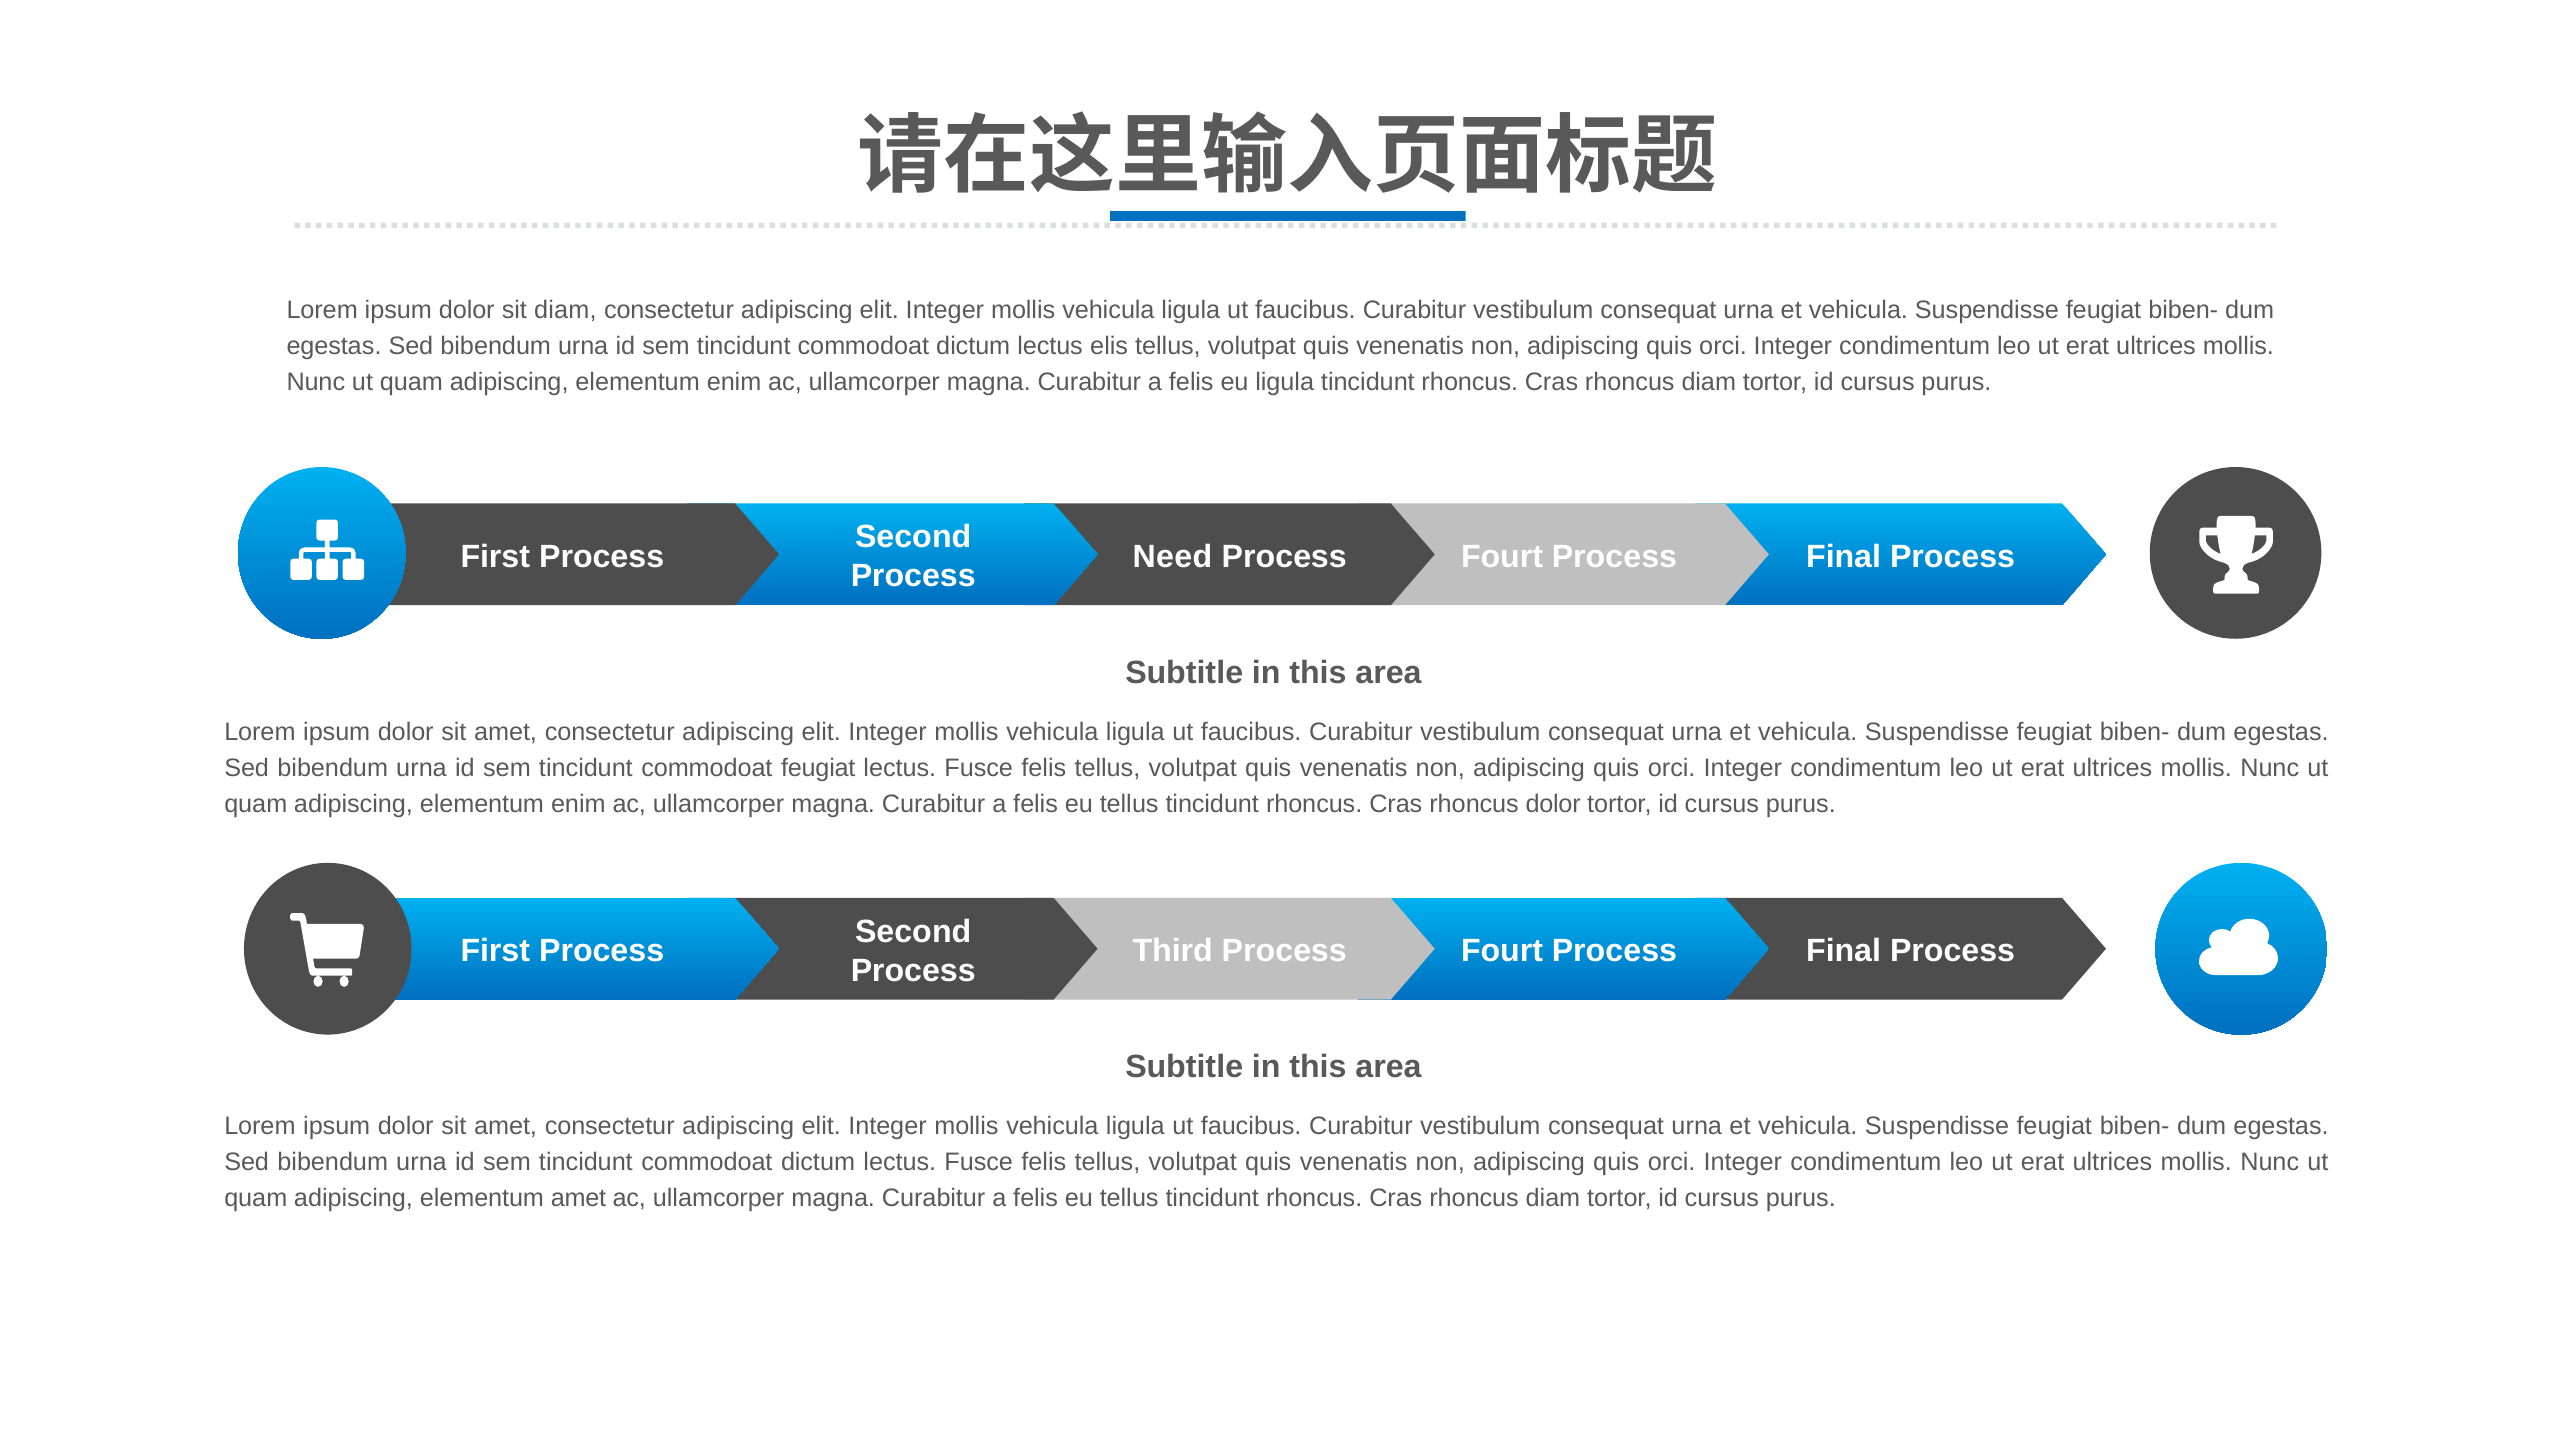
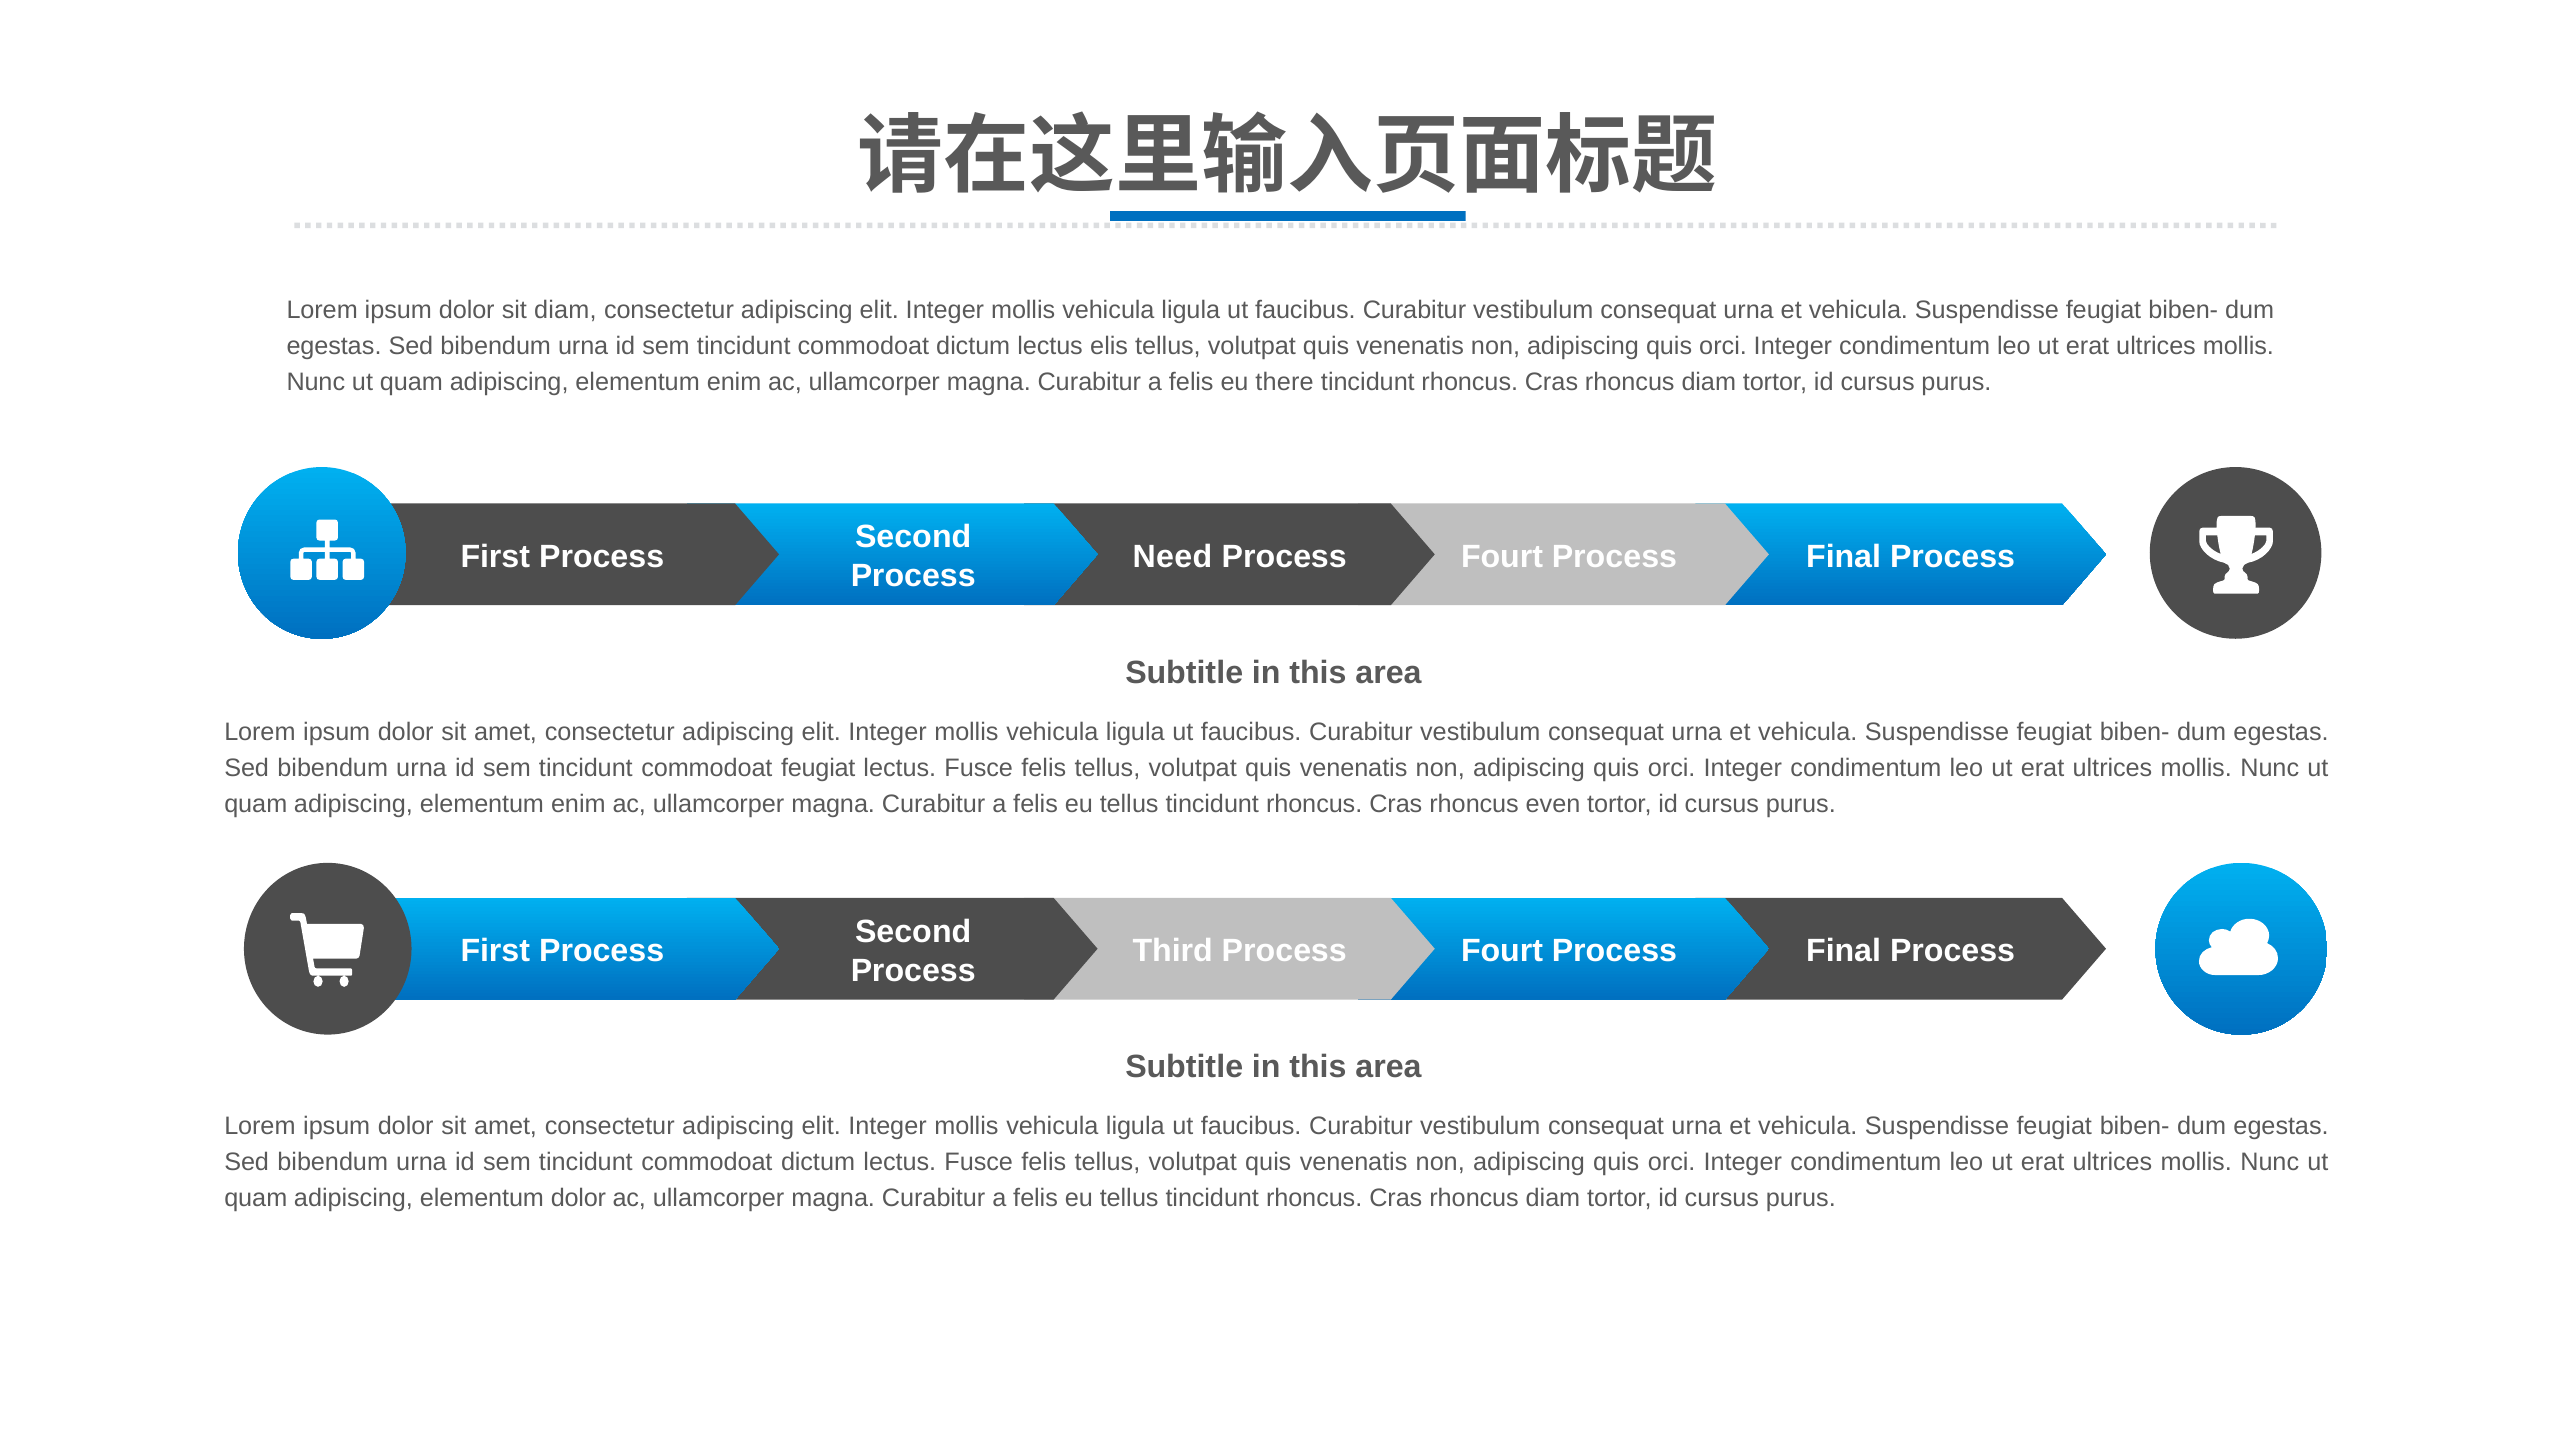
eu ligula: ligula -> there
rhoncus dolor: dolor -> even
elementum amet: amet -> dolor
